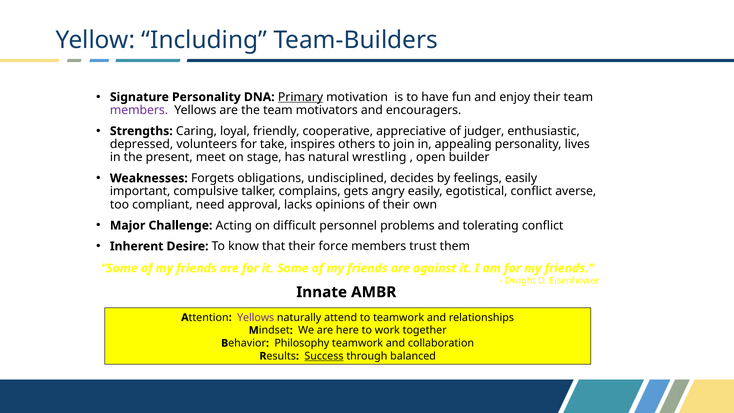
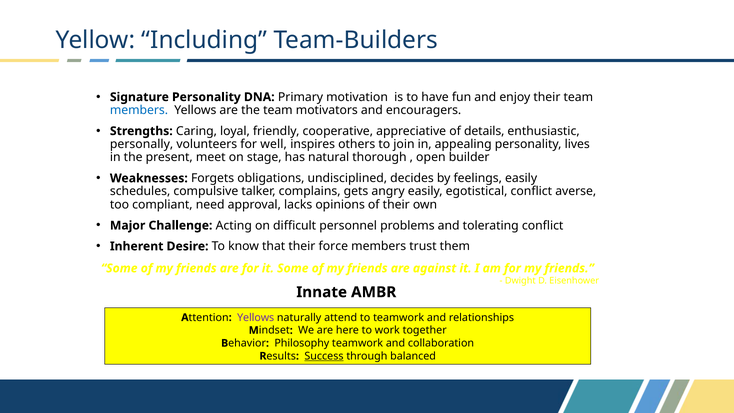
Primary underline: present -> none
members at (139, 110) colour: purple -> blue
judger: judger -> details
depressed: depressed -> personally
take: take -> well
wrestling: wrestling -> thorough
important: important -> schedules
